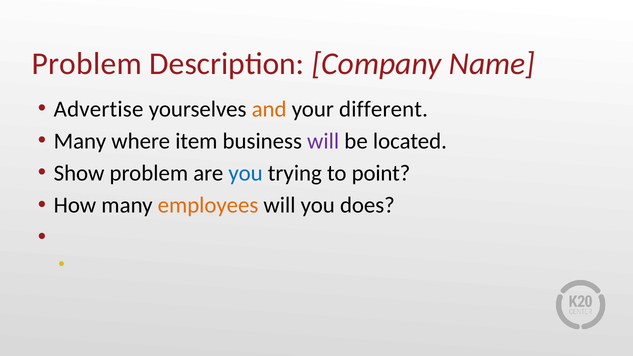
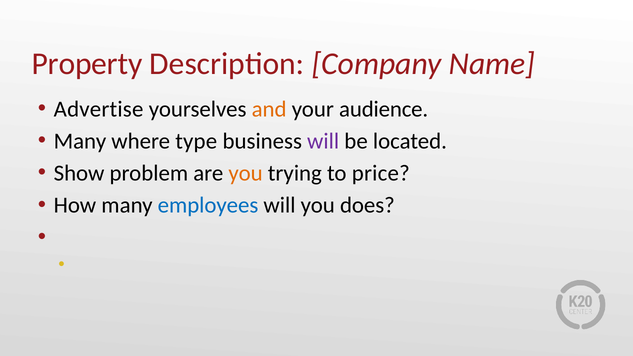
Problem at (87, 64): Problem -> Property
different: different -> audience
item: item -> type
you at (246, 173) colour: blue -> orange
point: point -> price
employees colour: orange -> blue
